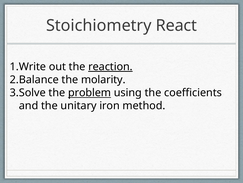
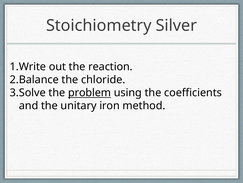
React: React -> Silver
reaction underline: present -> none
molarity: molarity -> chloride
